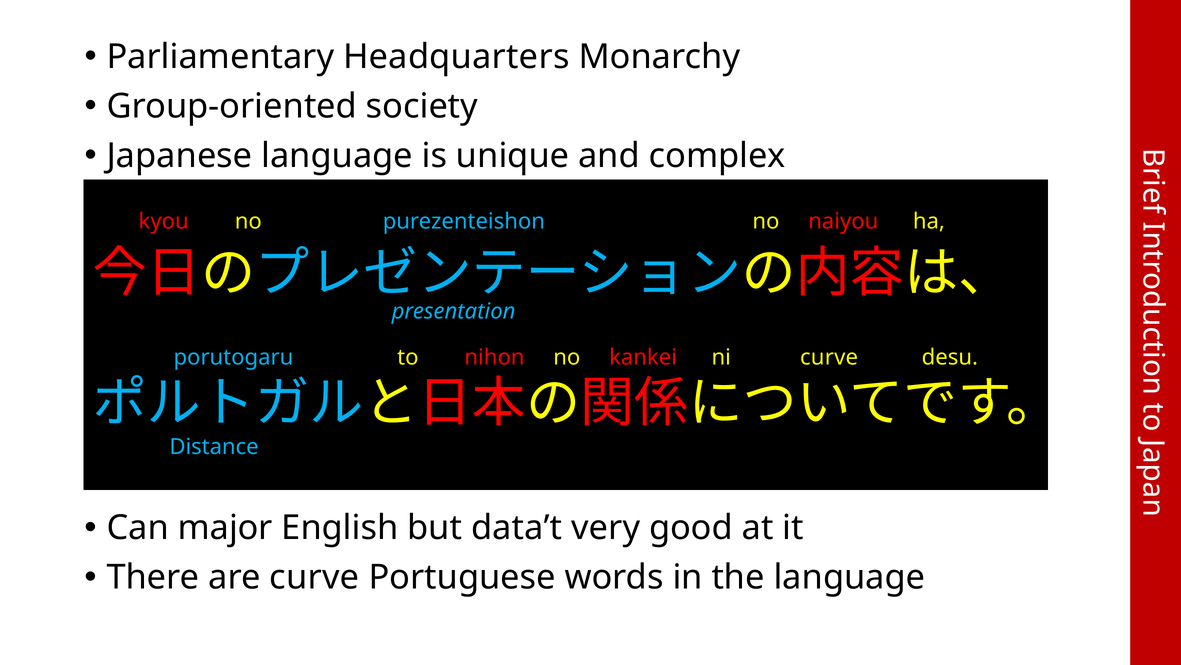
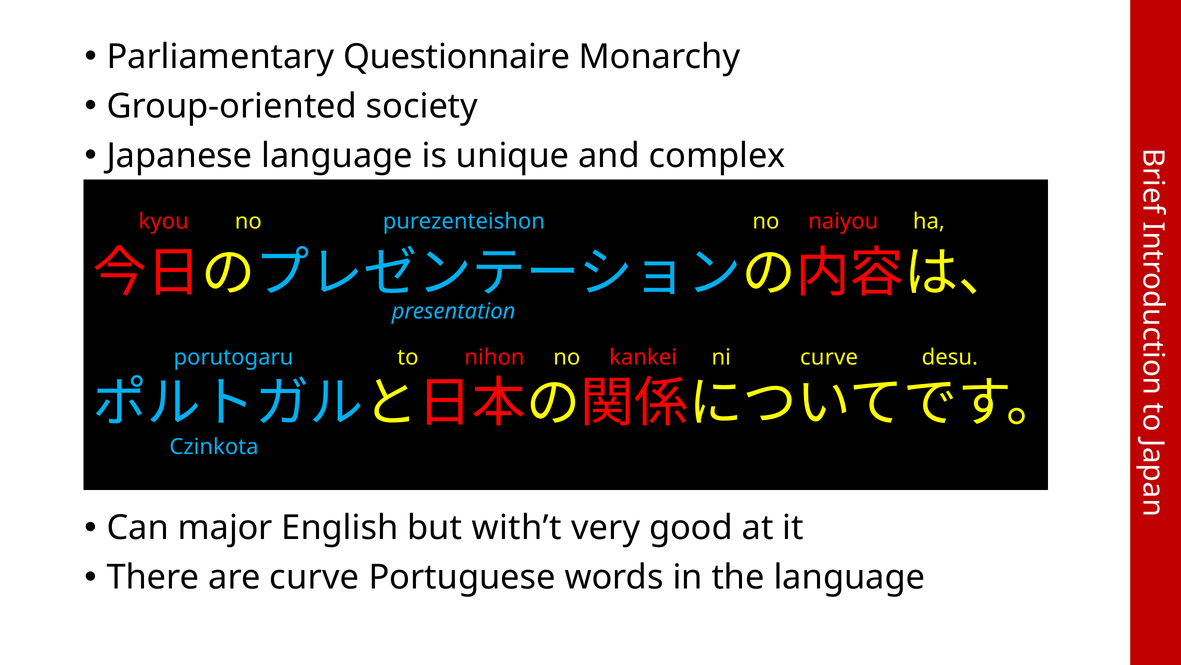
Headquarters: Headquarters -> Questionnaire
Distance: Distance -> Czinkota
data’t: data’t -> with’t
